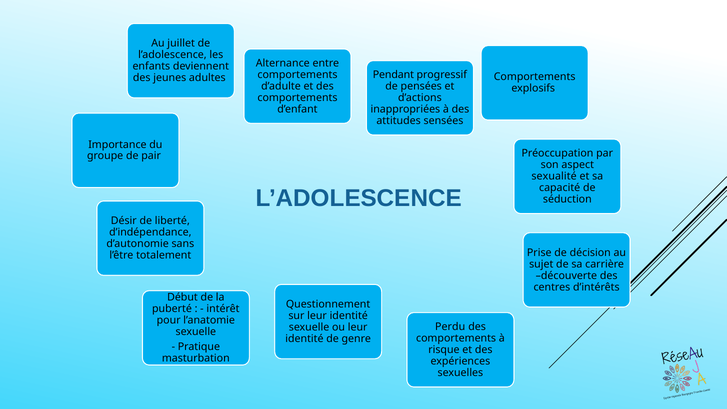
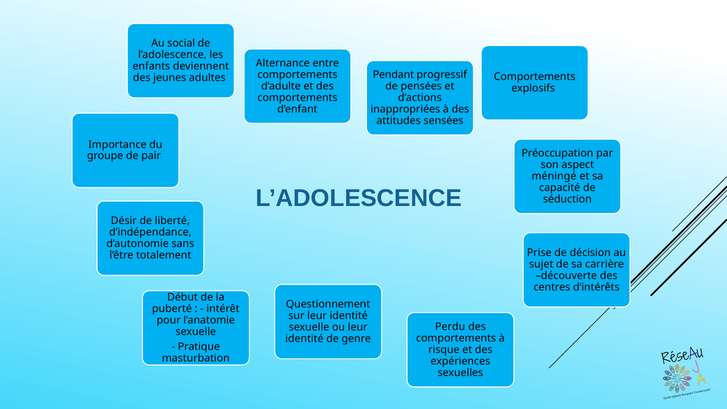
juillet: juillet -> social
sexualité: sexualité -> méningé
